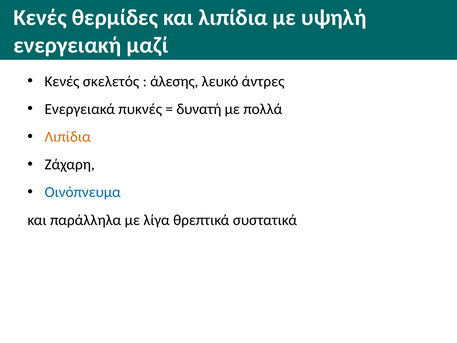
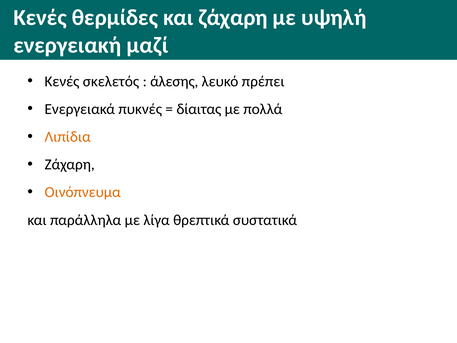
και λιπίδια: λιπίδια -> ζάχαρη
άντρες: άντρες -> πρέπει
δυνατή: δυνατή -> δίαιτας
Οινόπνευμα colour: blue -> orange
